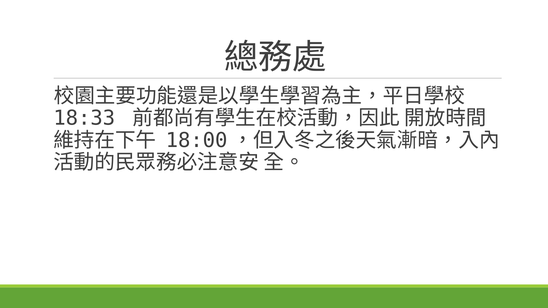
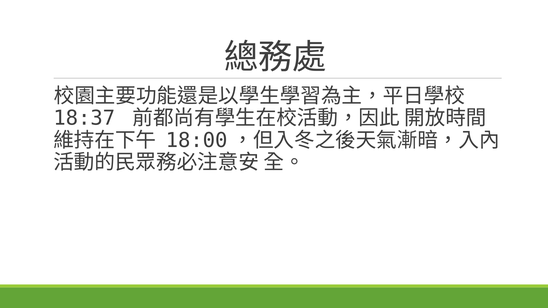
18:33: 18:33 -> 18:37
